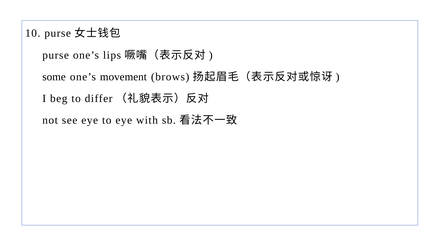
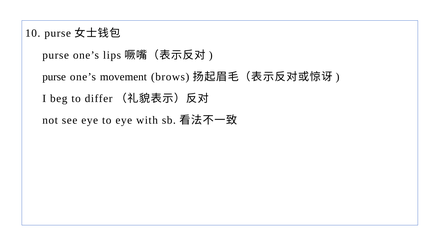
some at (54, 77): some -> purse
